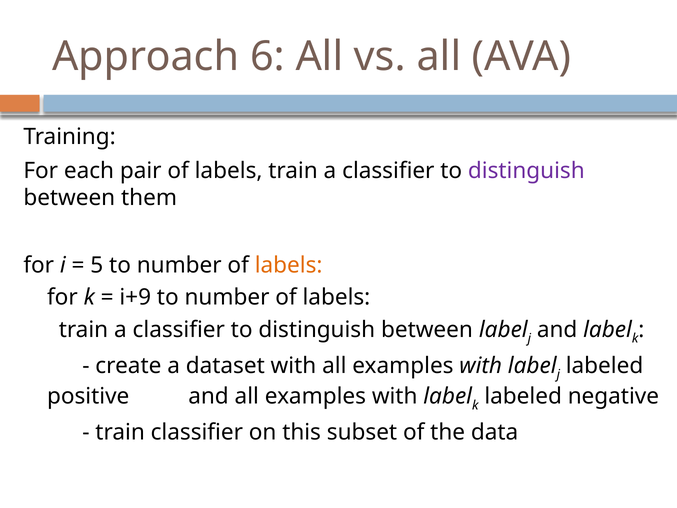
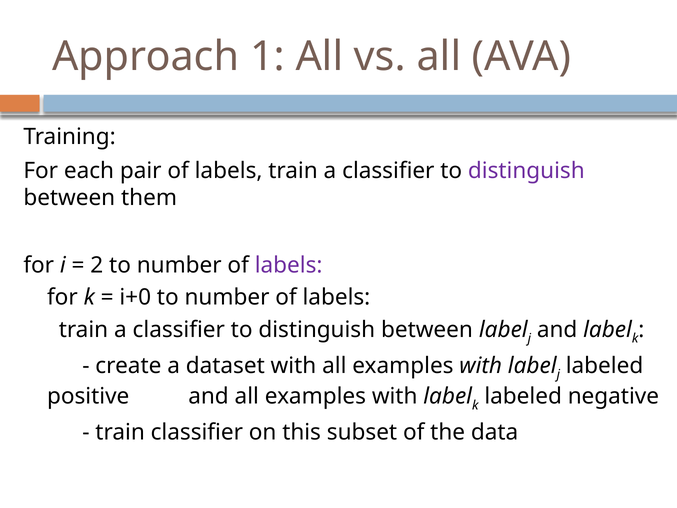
6: 6 -> 1
5: 5 -> 2
labels at (289, 265) colour: orange -> purple
i+9: i+9 -> i+0
